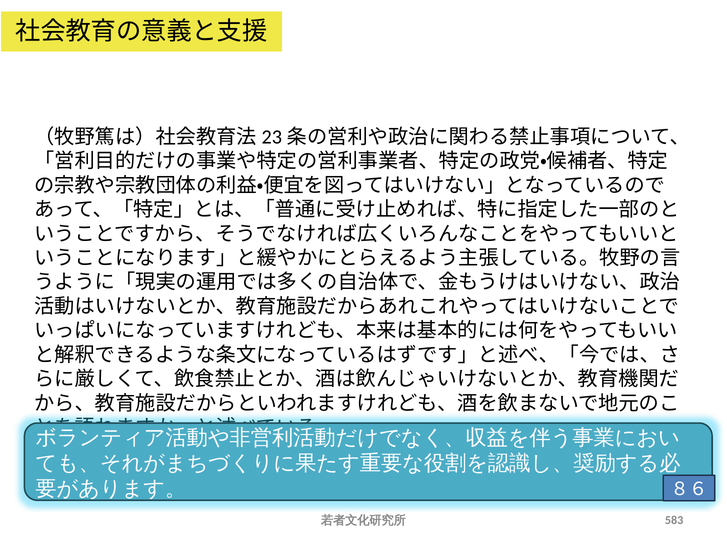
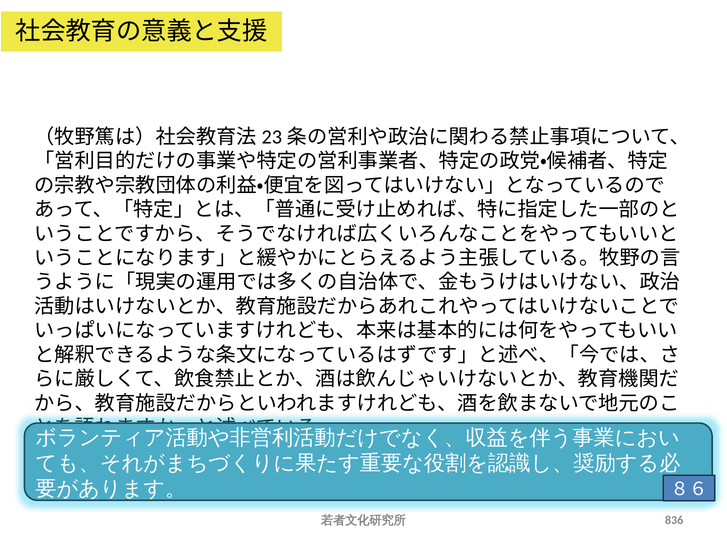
583: 583 -> 836
